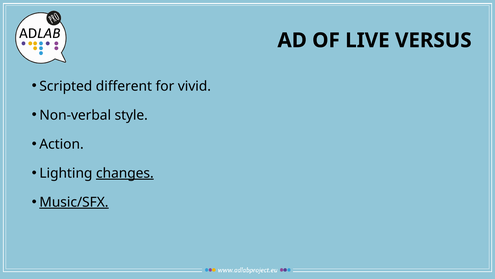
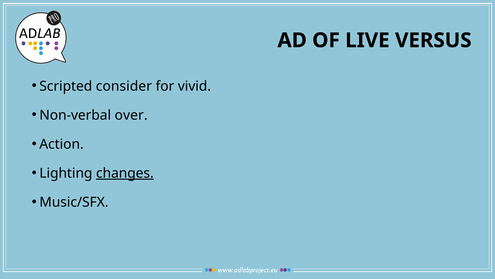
different: different -> consider
style: style -> over
Music/SFX underline: present -> none
